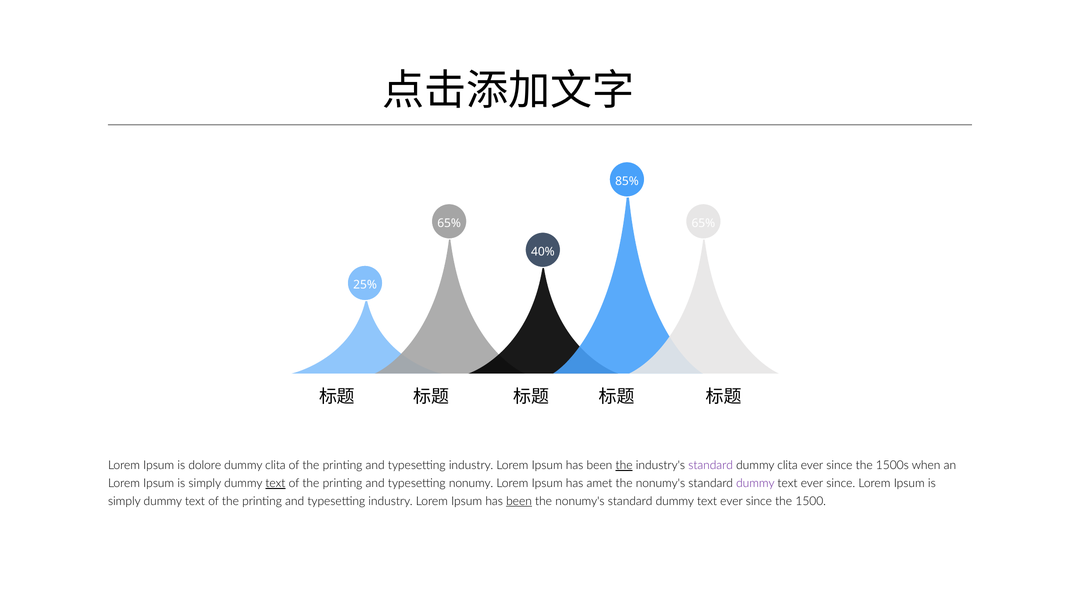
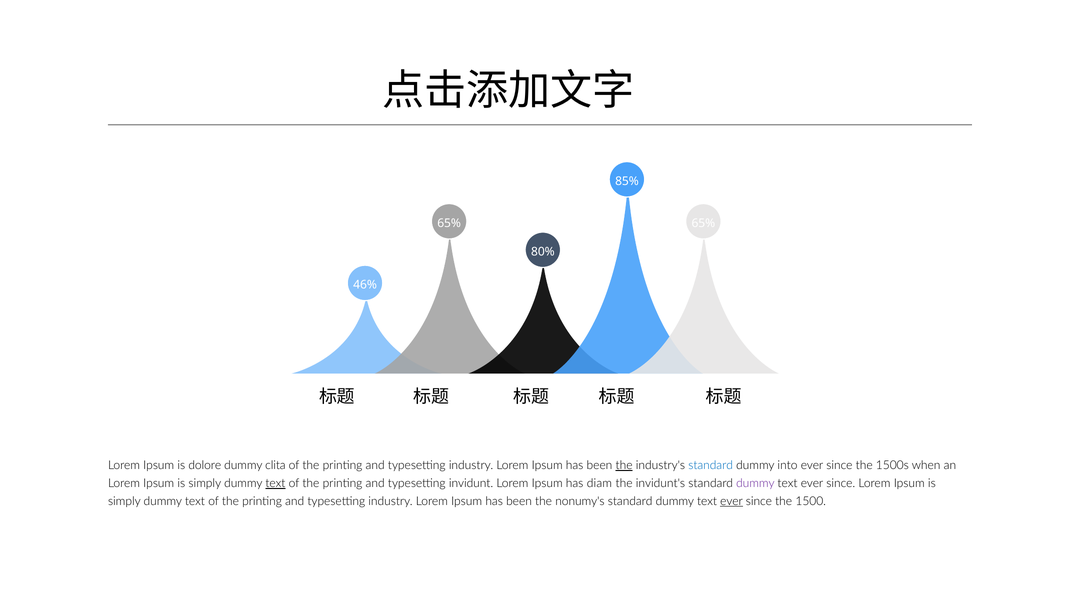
40%: 40% -> 80%
25%: 25% -> 46%
standard at (711, 466) colour: purple -> blue
clita at (788, 466): clita -> into
nonumy: nonumy -> invidunt
amet: amet -> diam
nonumy's at (660, 484): nonumy's -> invidunt's
been at (519, 502) underline: present -> none
ever at (732, 502) underline: none -> present
